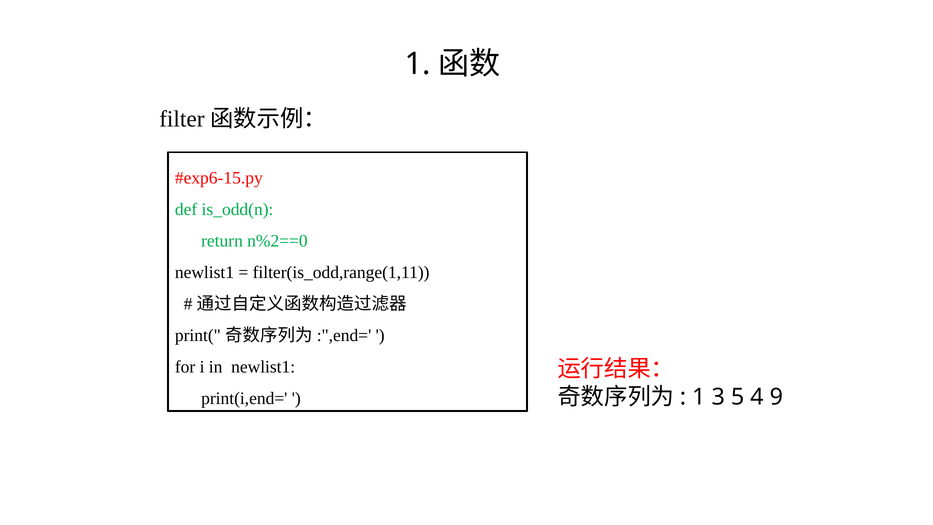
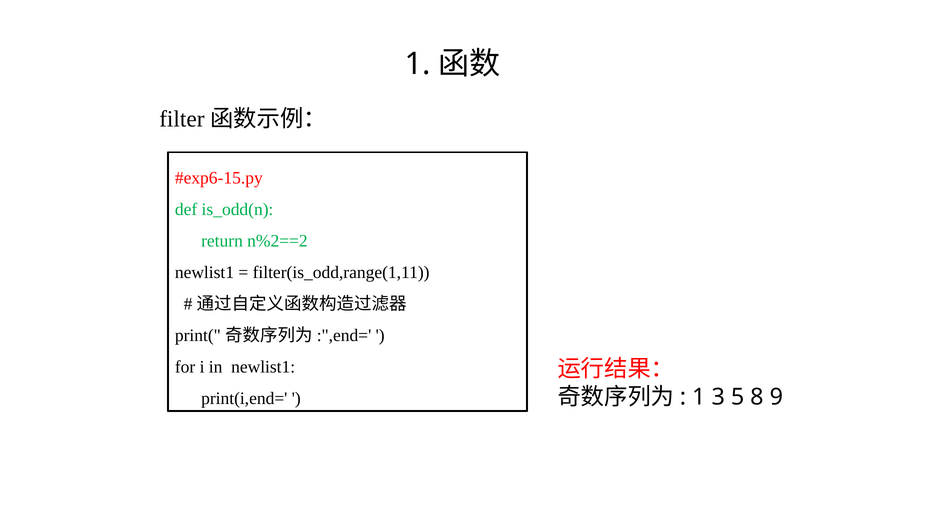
n%2==0: n%2==0 -> n%2==2
4: 4 -> 8
